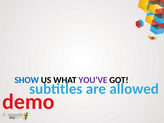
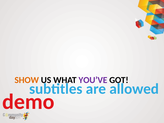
SHOW colour: blue -> orange
